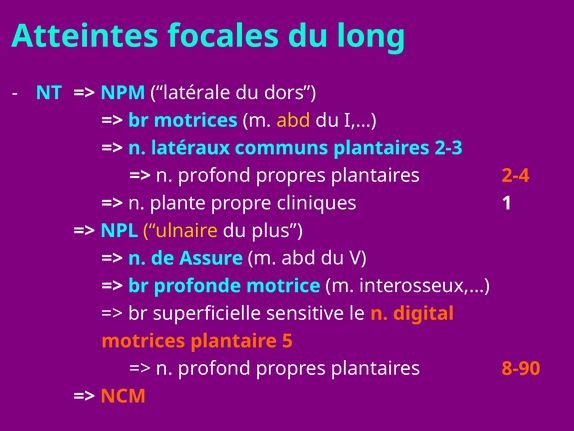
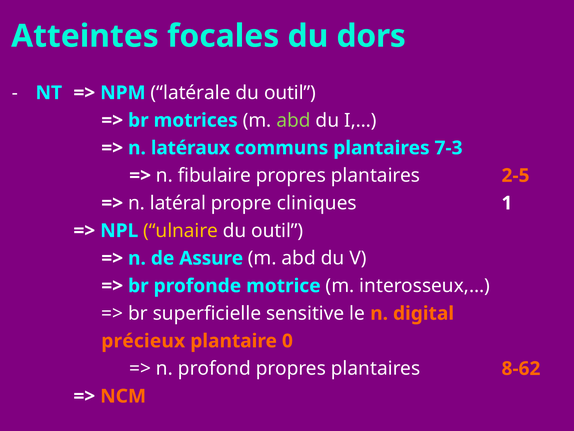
long: long -> dors
dors at (290, 93): dors -> outil
abd at (294, 120) colour: yellow -> light green
2-3: 2-3 -> 7-3
profond at (214, 175): profond -> fibulaire
2-4: 2-4 -> 2-5
plante: plante -> latéral
plus at (277, 230): plus -> outil
motrices at (143, 341): motrices -> précieux
5: 5 -> 0
8-90: 8-90 -> 8-62
